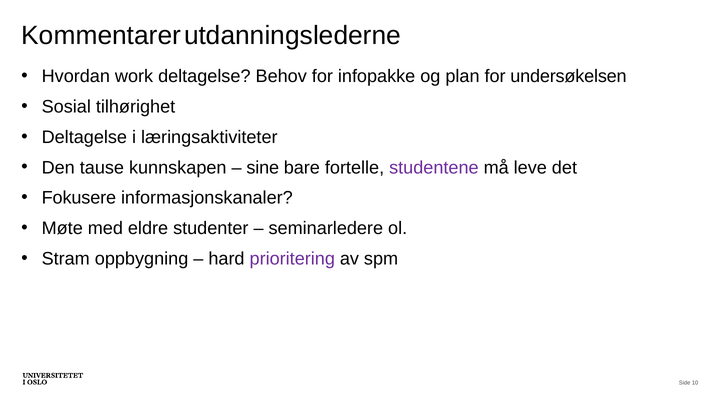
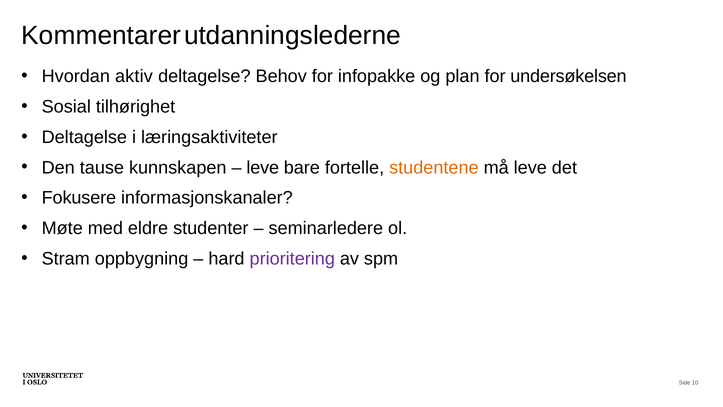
work: work -> aktiv
sine at (263, 167): sine -> leve
studentene colour: purple -> orange
